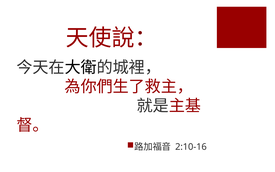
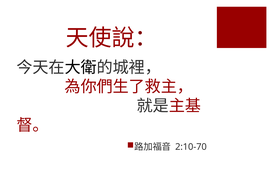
2:10-16: 2:10-16 -> 2:10-70
